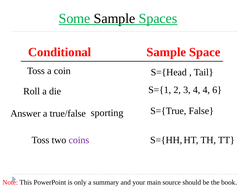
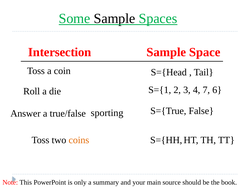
Conditional: Conditional -> Intersection
4 4: 4 -> 7
coins colour: purple -> orange
